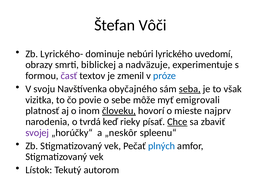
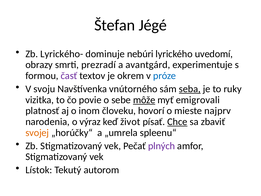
Vôči: Vôči -> Jégé
biblickej: biblickej -> prezradí
nadväzuje: nadväzuje -> avantgárd
zmenil: zmenil -> okrem
obyčajného: obyčajného -> vnútorného
však: však -> ruky
môže underline: none -> present
človeku underline: present -> none
tvrdá: tvrdá -> výraz
rieky: rieky -> život
svojej colour: purple -> orange
„neskôr: „neskôr -> „umrela
plných colour: blue -> purple
